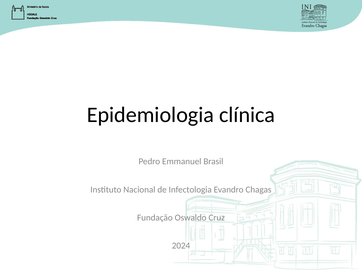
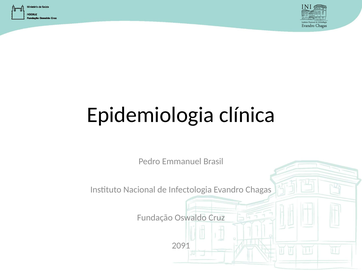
2024: 2024 -> 2091
